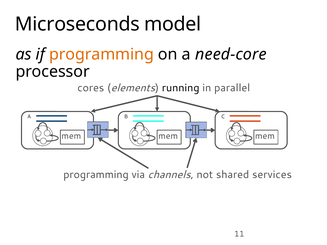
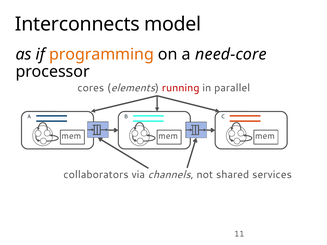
Microseconds: Microseconds -> Interconnects
running colour: black -> red
programming at (96, 175): programming -> collaborators
